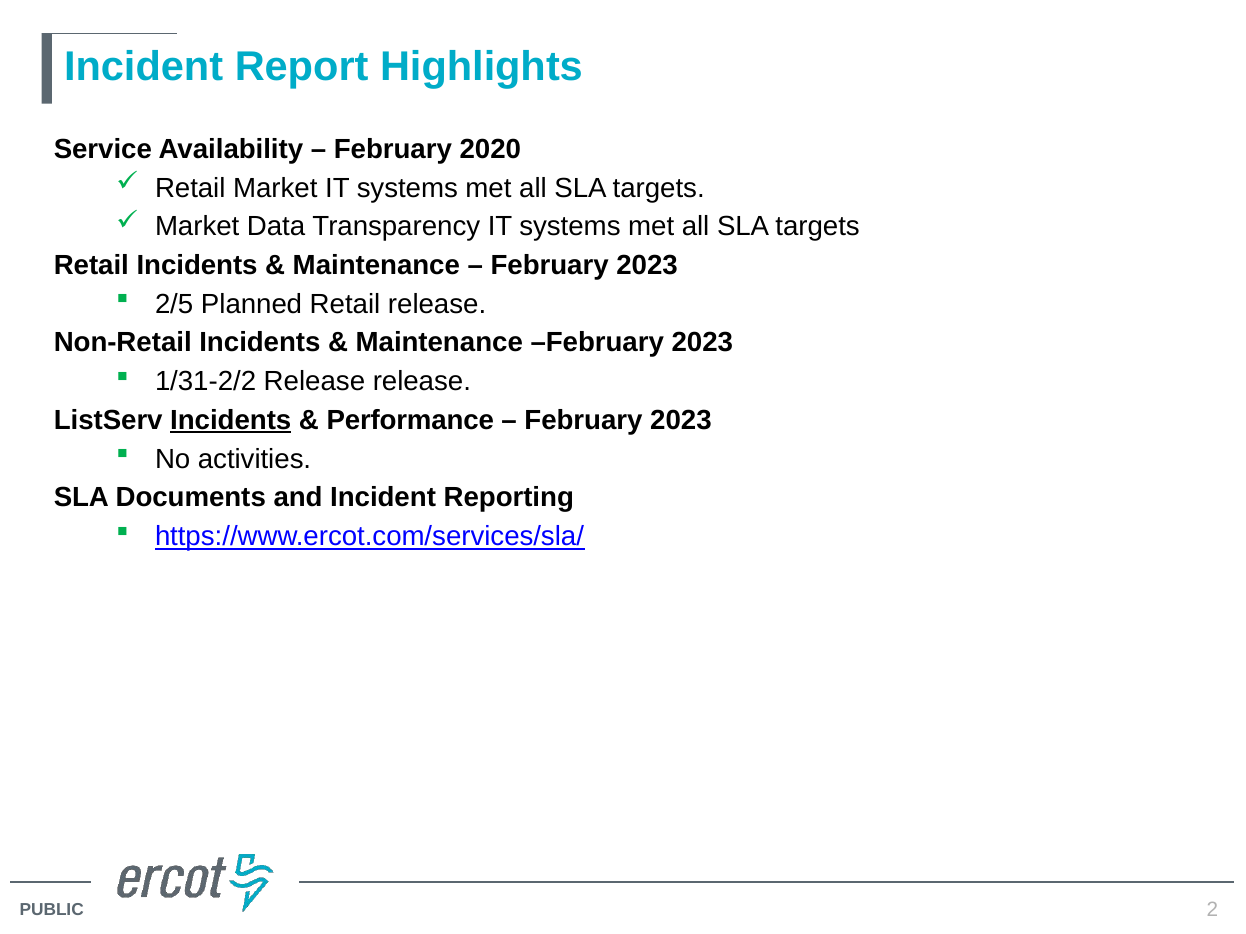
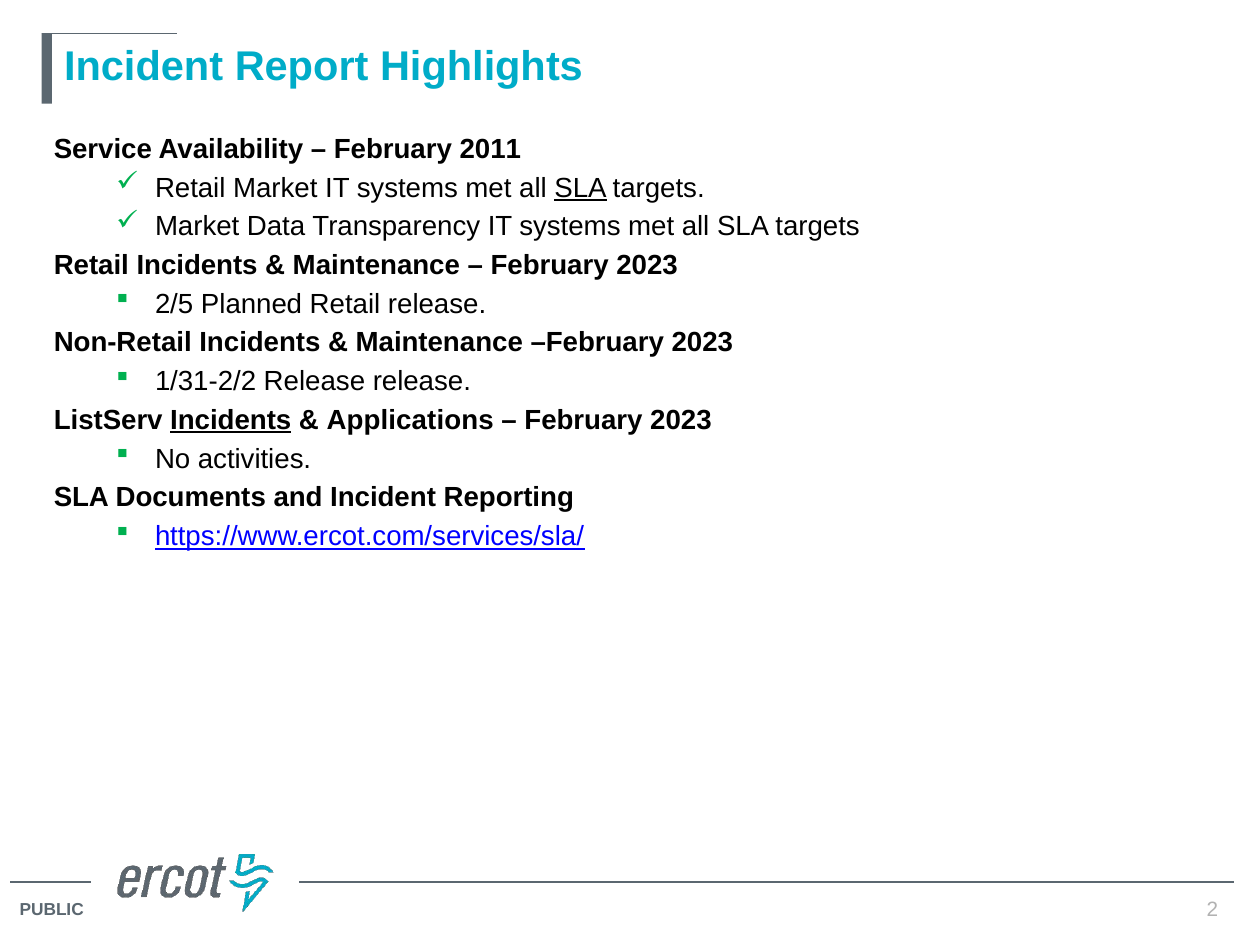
2020: 2020 -> 2011
SLA at (581, 188) underline: none -> present
Performance: Performance -> Applications
